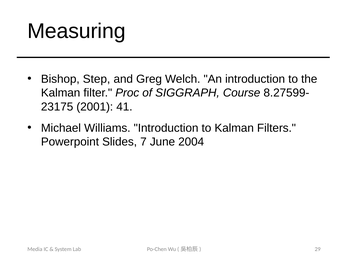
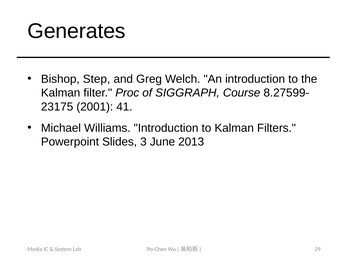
Measuring: Measuring -> Generates
7: 7 -> 3
2004: 2004 -> 2013
